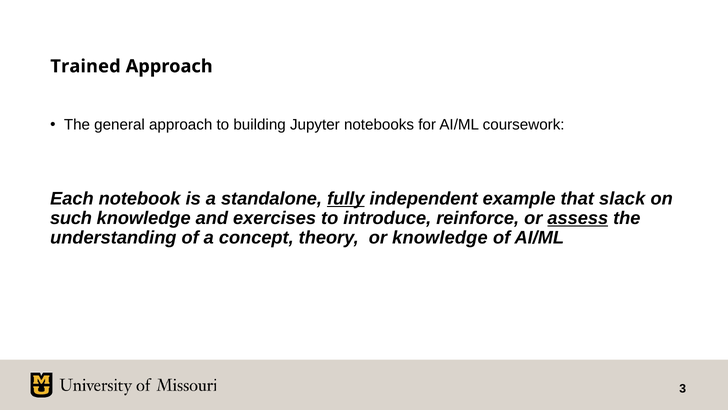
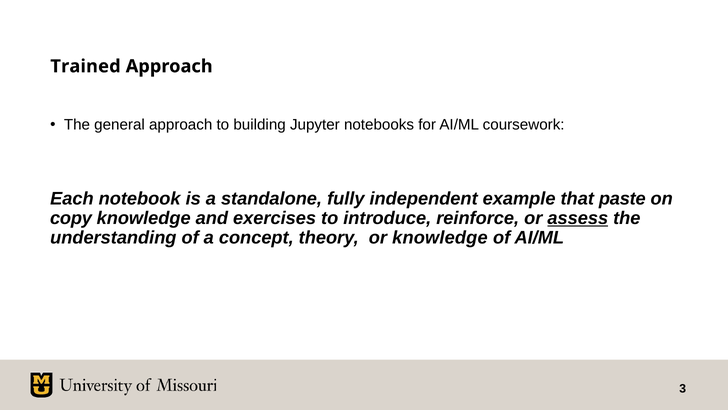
fully underline: present -> none
slack: slack -> paste
such: such -> copy
